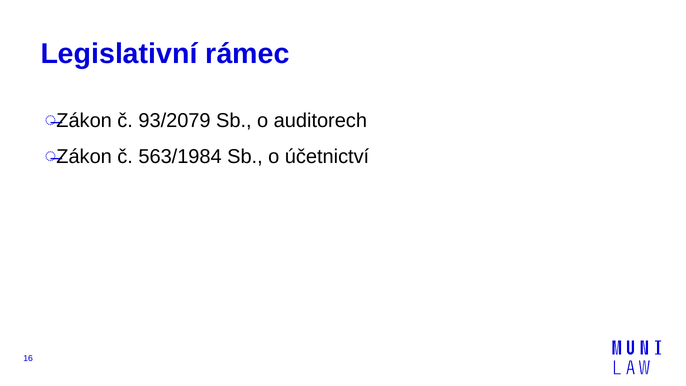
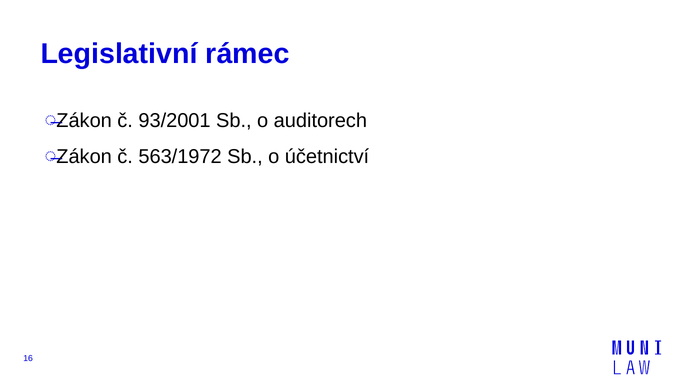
93/2079: 93/2079 -> 93/2001
563/1984: 563/1984 -> 563/1972
